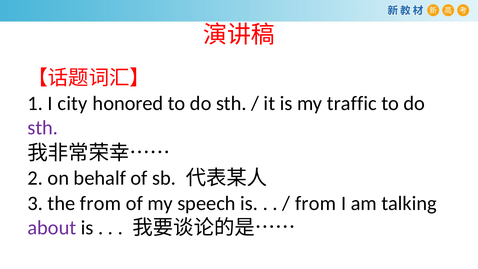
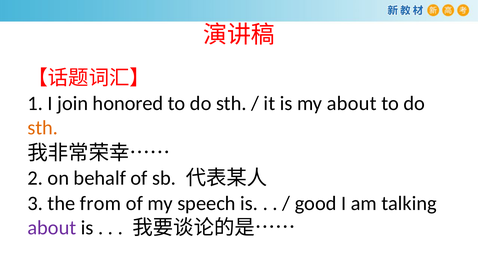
city: city -> join
my traffic: traffic -> about
sth at (43, 128) colour: purple -> orange
from at (315, 203): from -> good
